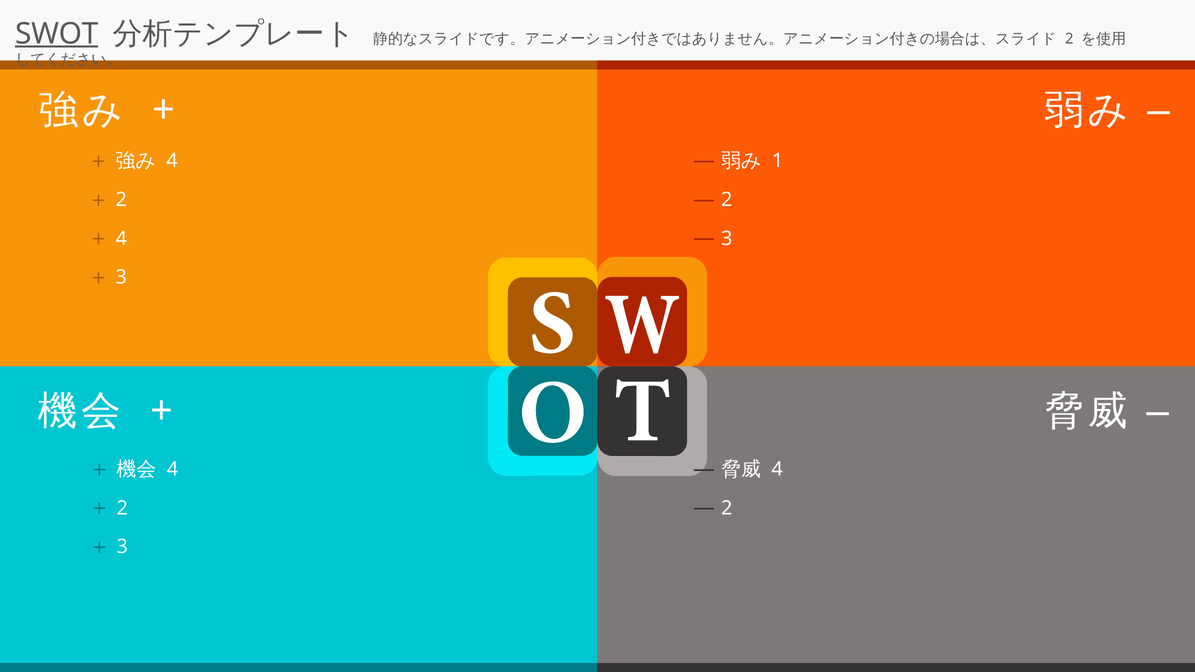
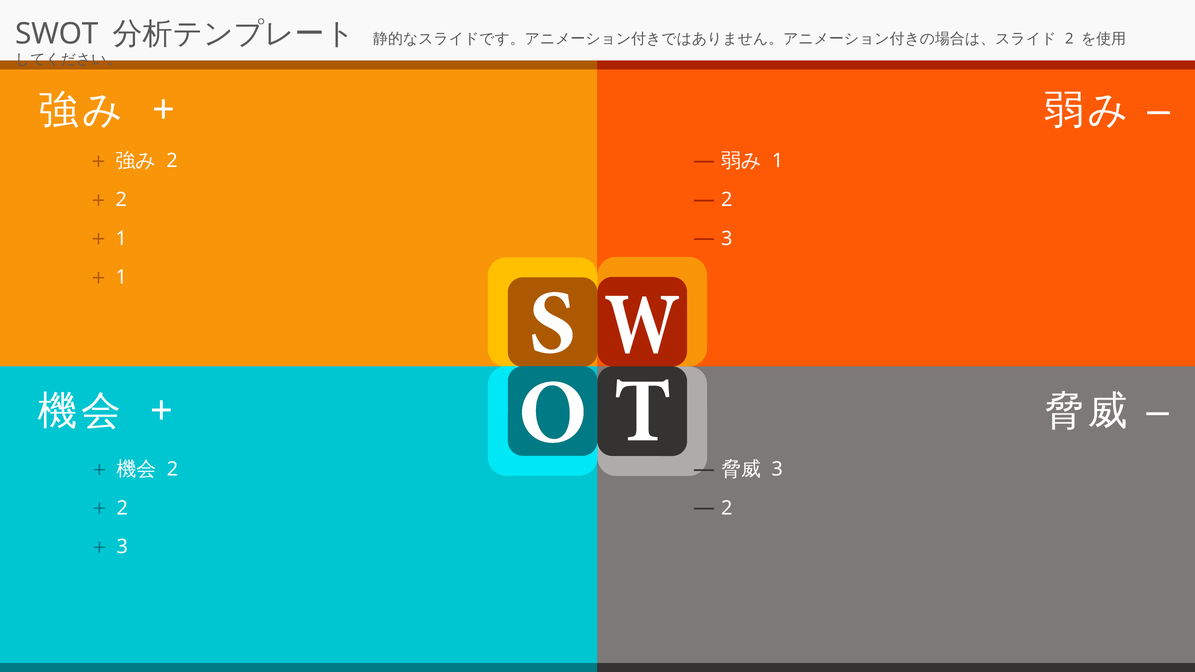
SWOT underline: present -> none
4 at (172, 161): 4 -> 2
4 at (121, 239): 4 -> 1
3 at (121, 277): 3 -> 1
4 at (173, 469): 4 -> 2
4 at (777, 469): 4 -> 3
